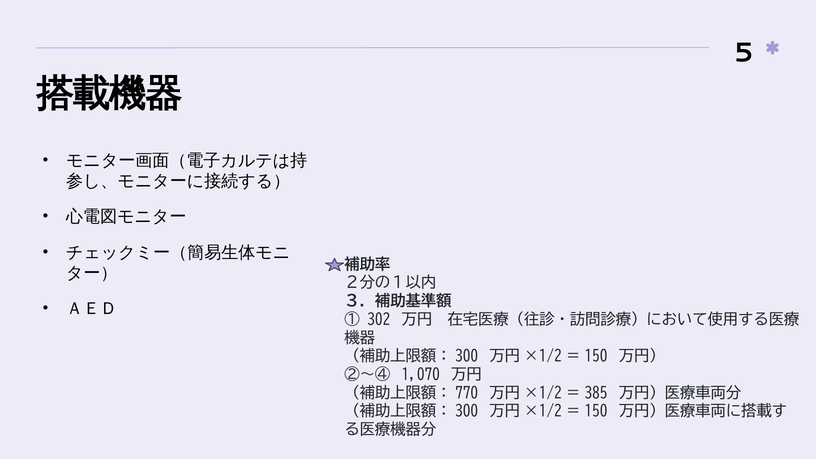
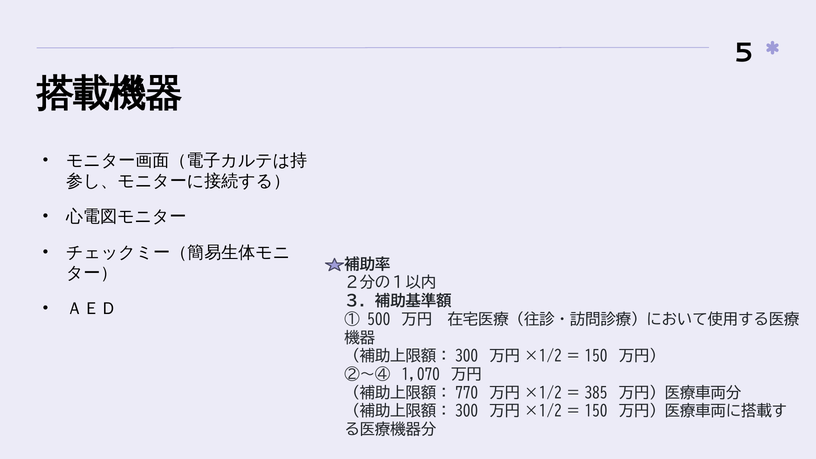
302: 302 -> 500
